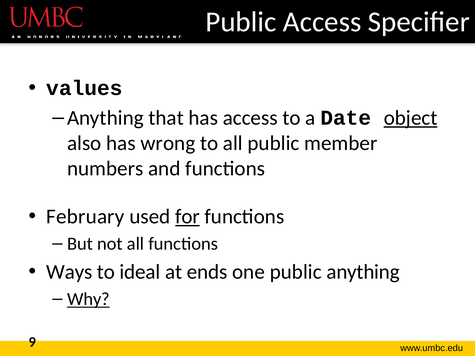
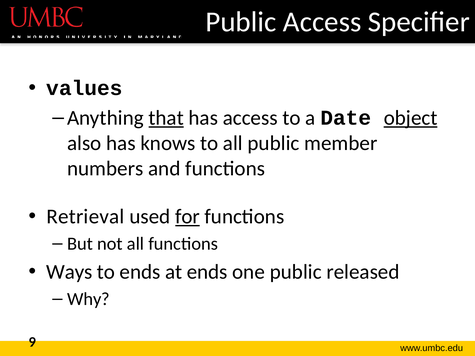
that underline: none -> present
wrong: wrong -> knows
February: February -> Retrieval
to ideal: ideal -> ends
public anything: anything -> released
Why underline: present -> none
